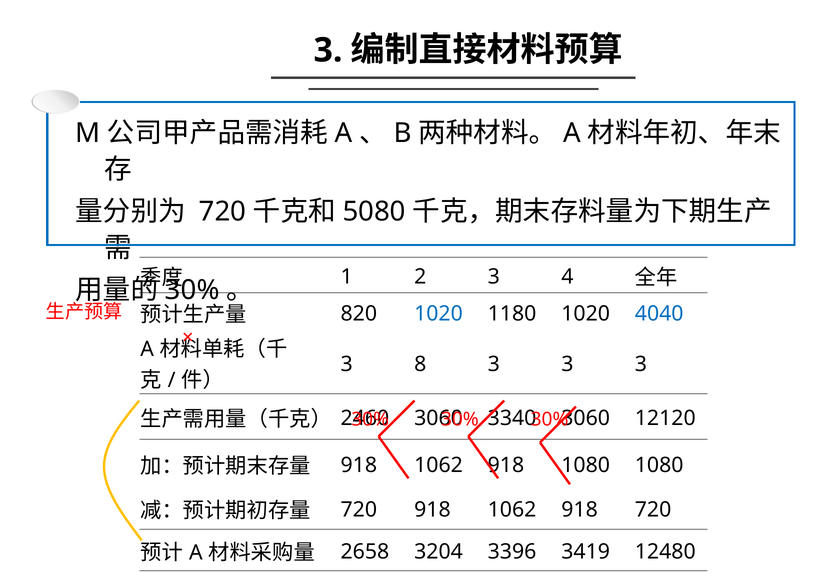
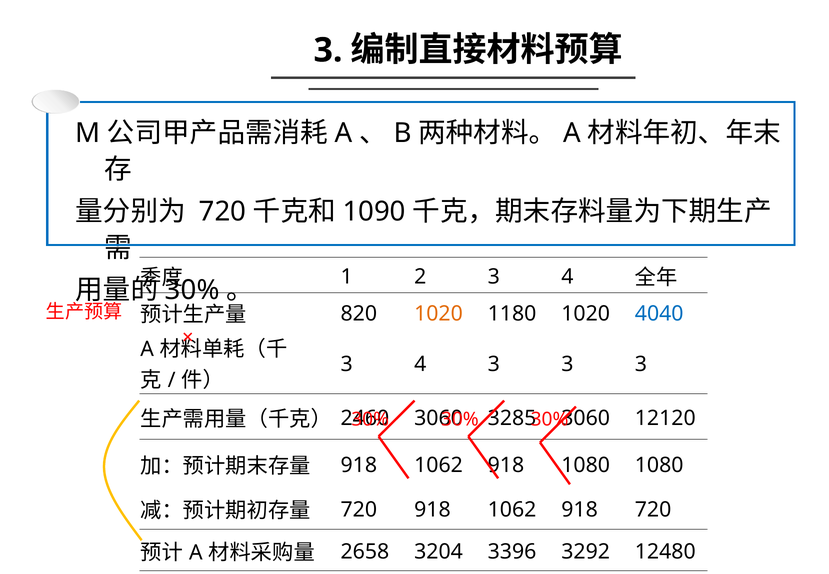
5080: 5080 -> 1090
1020 at (438, 314) colour: blue -> orange
8 at (420, 364): 8 -> 4
3340: 3340 -> 3285
3419: 3419 -> 3292
